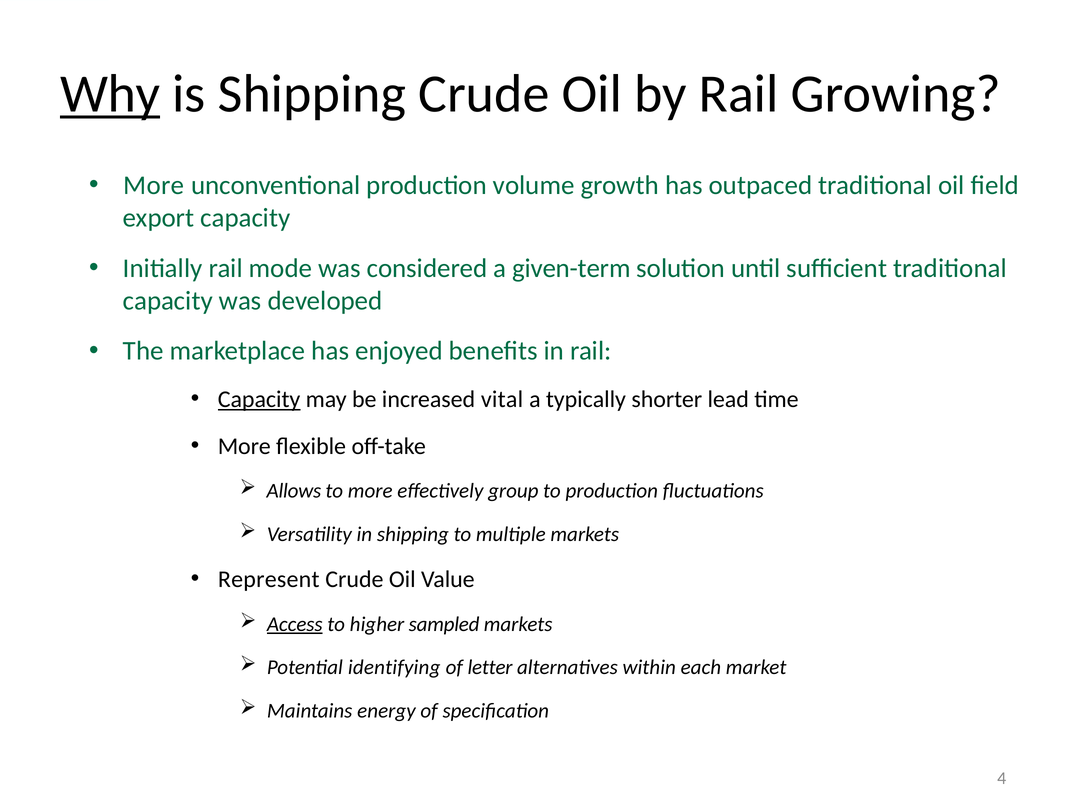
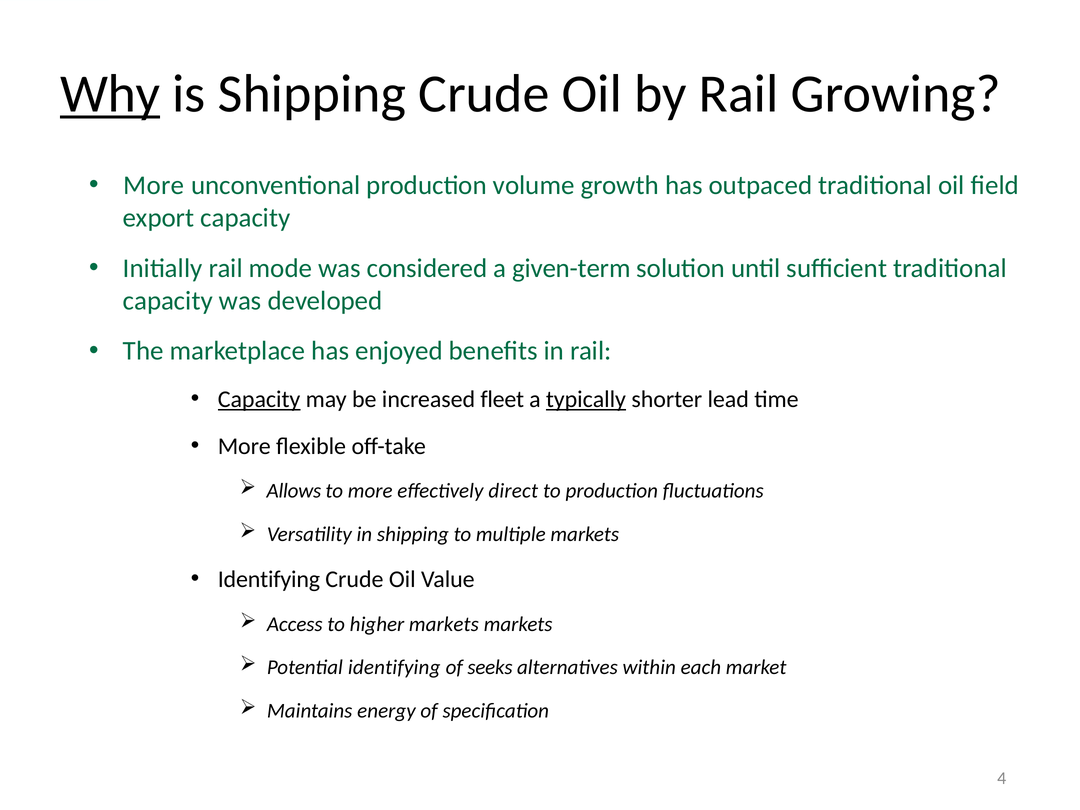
vital: vital -> fleet
typically underline: none -> present
group: group -> direct
Represent at (269, 579): Represent -> Identifying
Access underline: present -> none
higher sampled: sampled -> markets
letter: letter -> seeks
